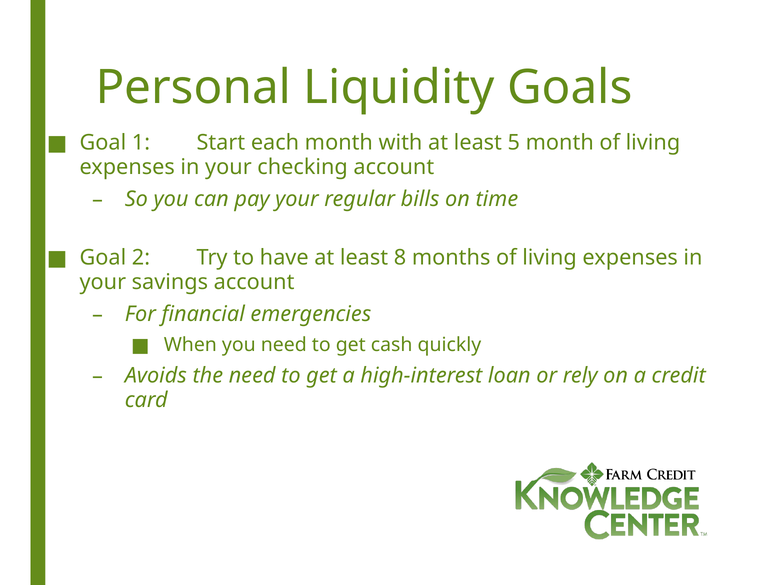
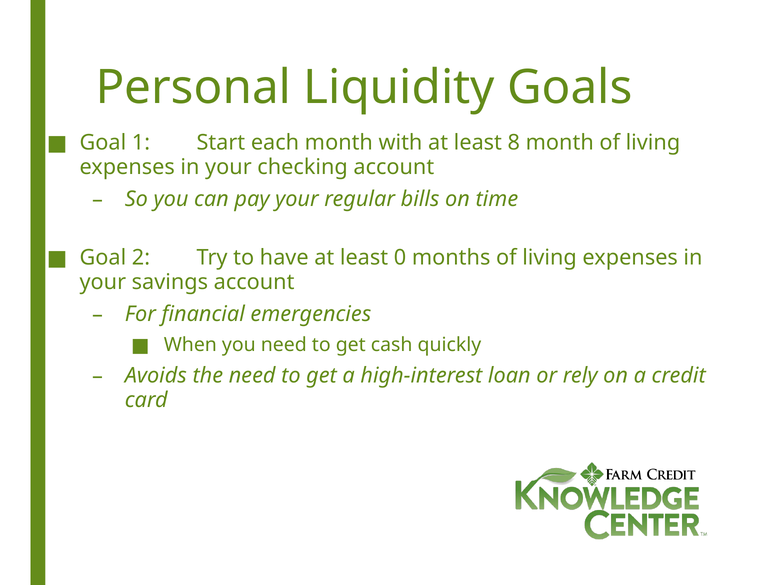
5: 5 -> 8
8: 8 -> 0
